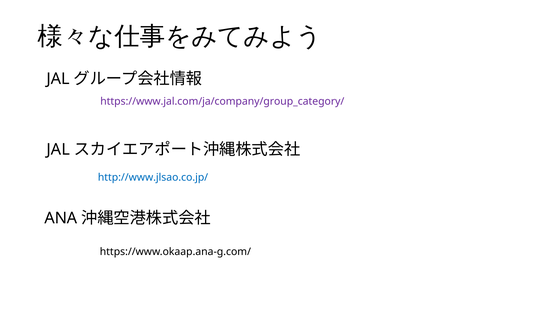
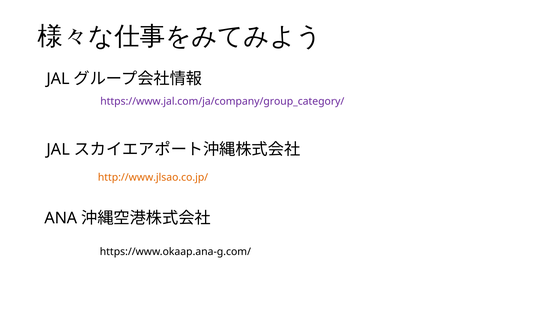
http://www.jlsao.co.jp/ colour: blue -> orange
